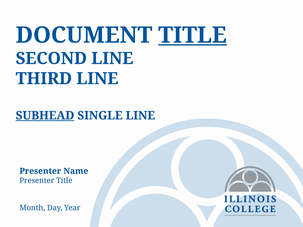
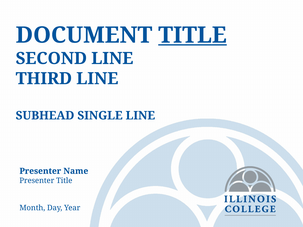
SUBHEAD underline: present -> none
